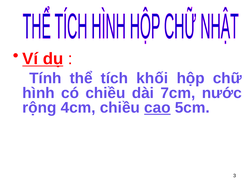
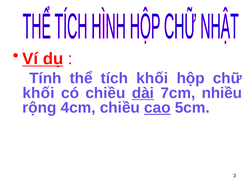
hình at (39, 93): hình -> khối
dài underline: none -> present
nước: nước -> nhiều
